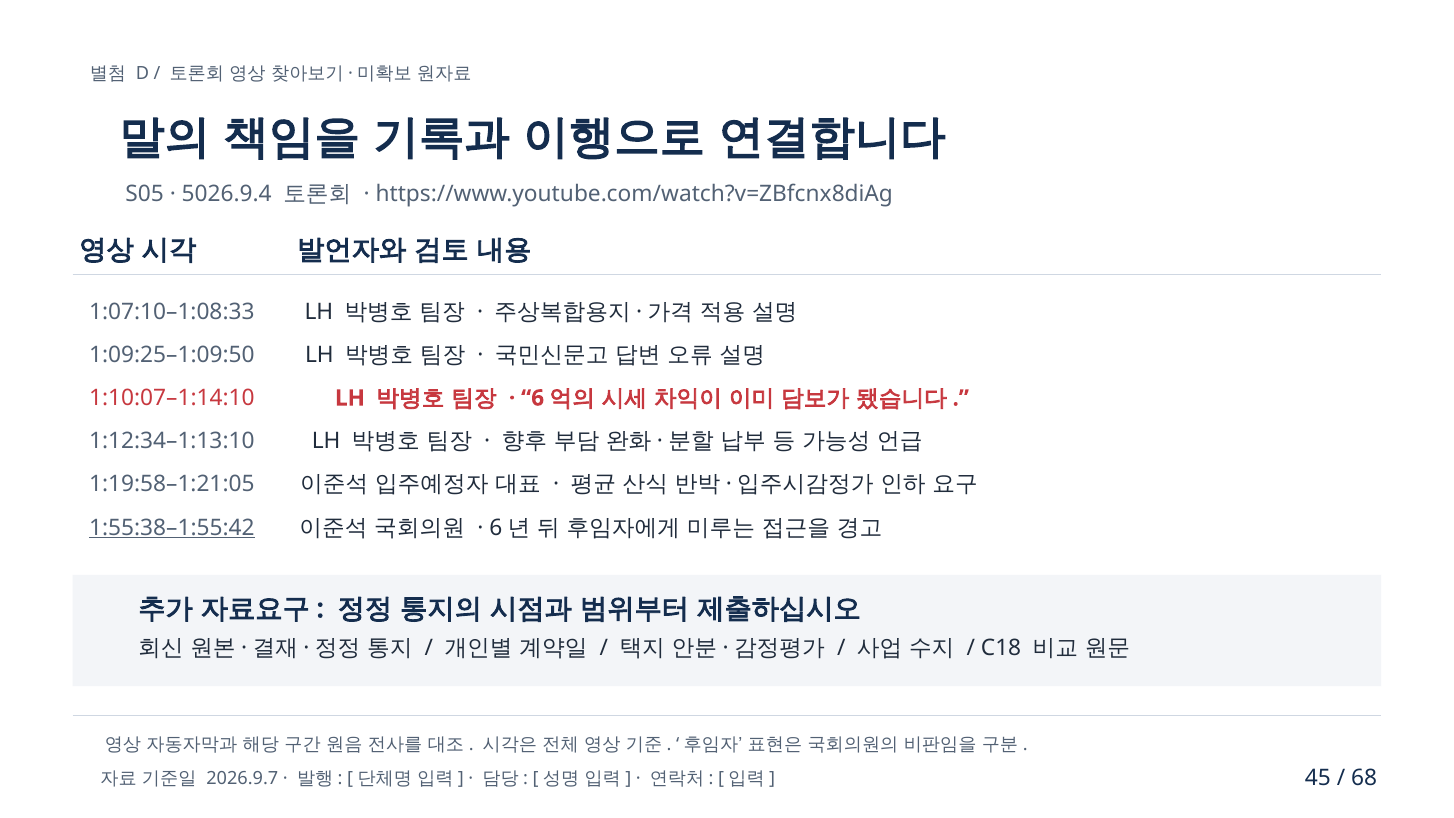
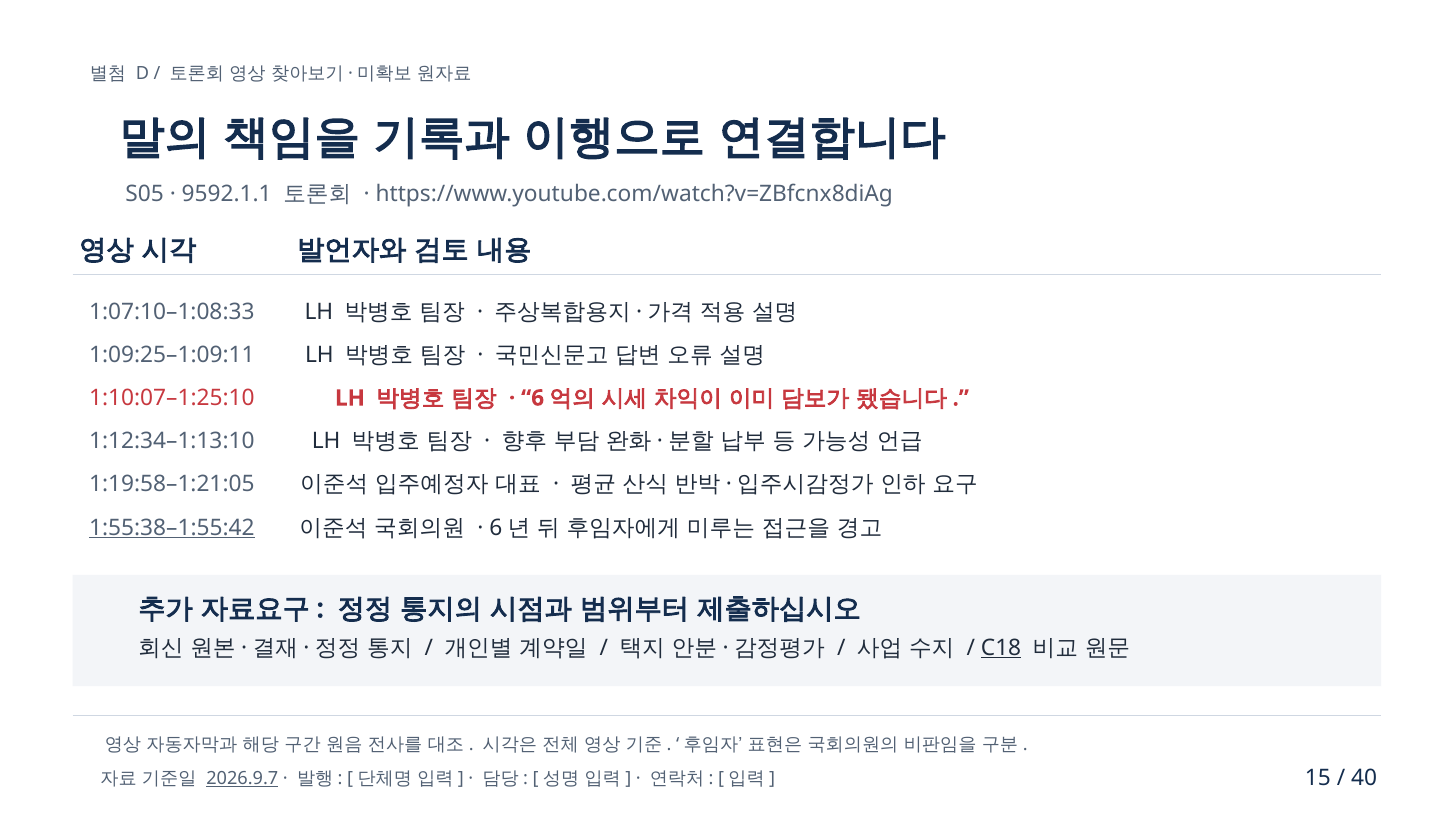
5026.9.4: 5026.9.4 -> 9592.1.1
1:09:25–1:09:50: 1:09:25–1:09:50 -> 1:09:25–1:09:11
1:10:07–1:14:10: 1:10:07–1:14:10 -> 1:10:07–1:25:10
C18 underline: none -> present
2026.9.7 underline: none -> present
45: 45 -> 15
68: 68 -> 40
